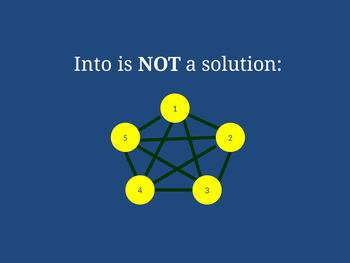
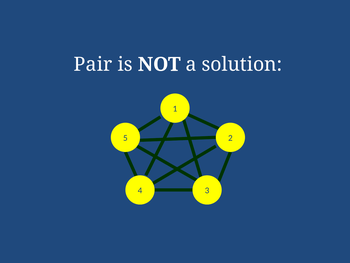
Into: Into -> Pair
